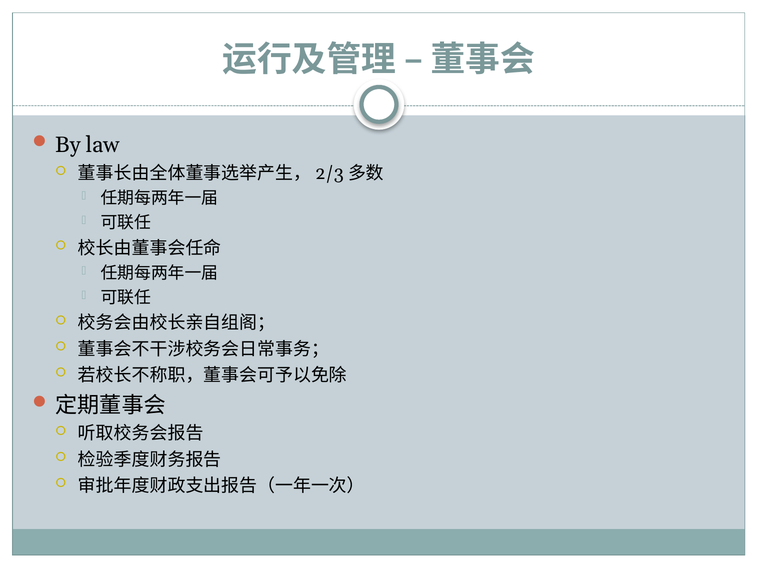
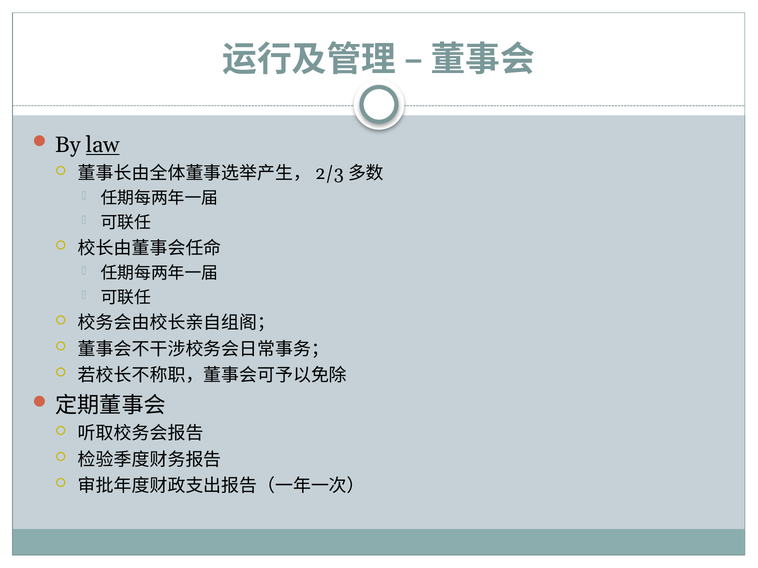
law underline: none -> present
